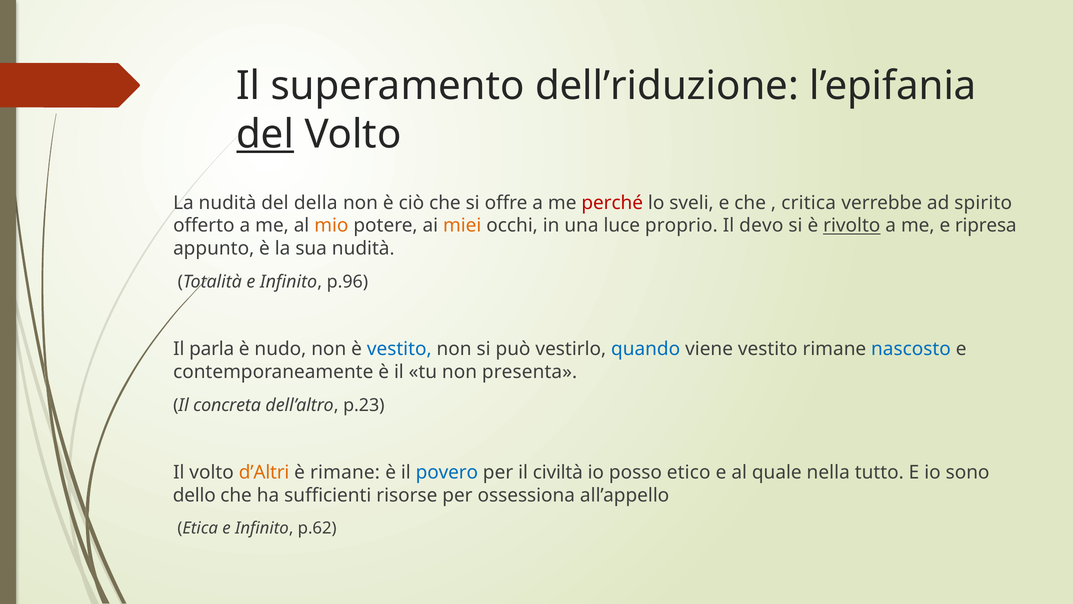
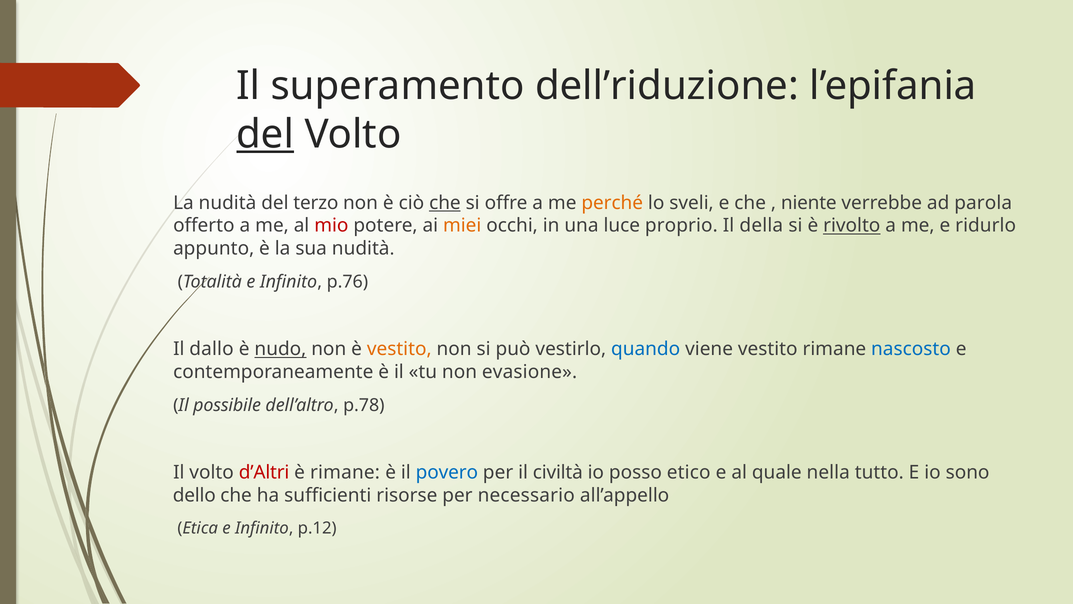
della: della -> terzo
che at (445, 203) underline: none -> present
perché colour: red -> orange
critica: critica -> niente
spirito: spirito -> parola
mio colour: orange -> red
devo: devo -> della
ripresa: ripresa -> ridurlo
p.96: p.96 -> p.76
parla: parla -> dallo
nudo underline: none -> present
vestito at (399, 349) colour: blue -> orange
presenta: presenta -> evasione
concreta: concreta -> possibile
p.23: p.23 -> p.78
d’Altri colour: orange -> red
ossessiona: ossessiona -> necessario
p.62: p.62 -> p.12
